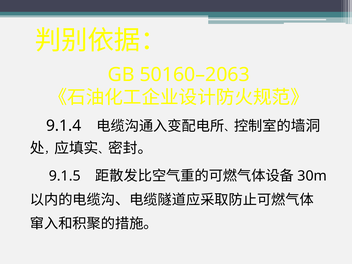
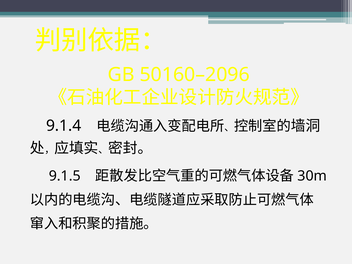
50160–2063: 50160–2063 -> 50160–2096
